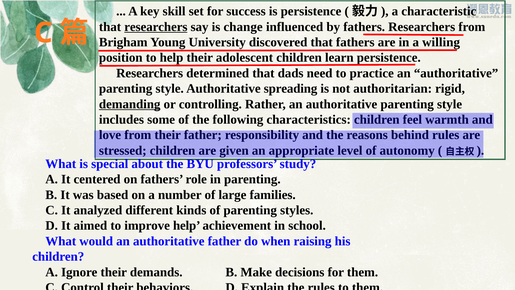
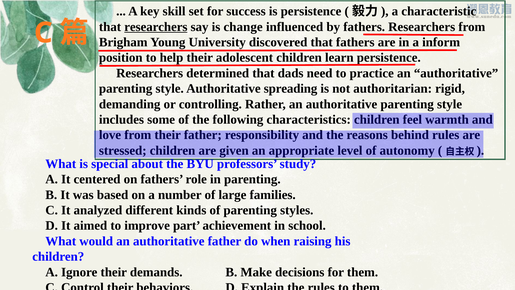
willing: willing -> inform
demanding underline: present -> none
improve help: help -> part
